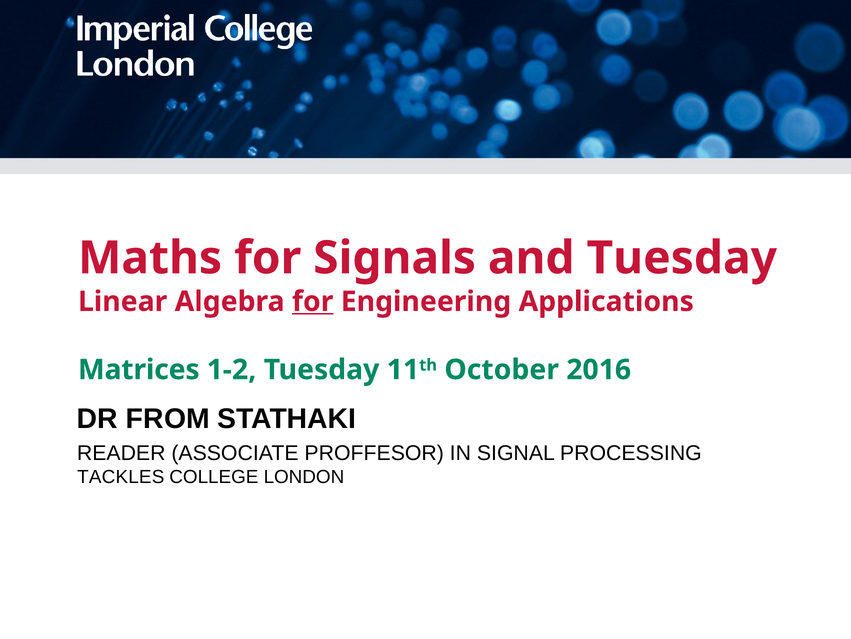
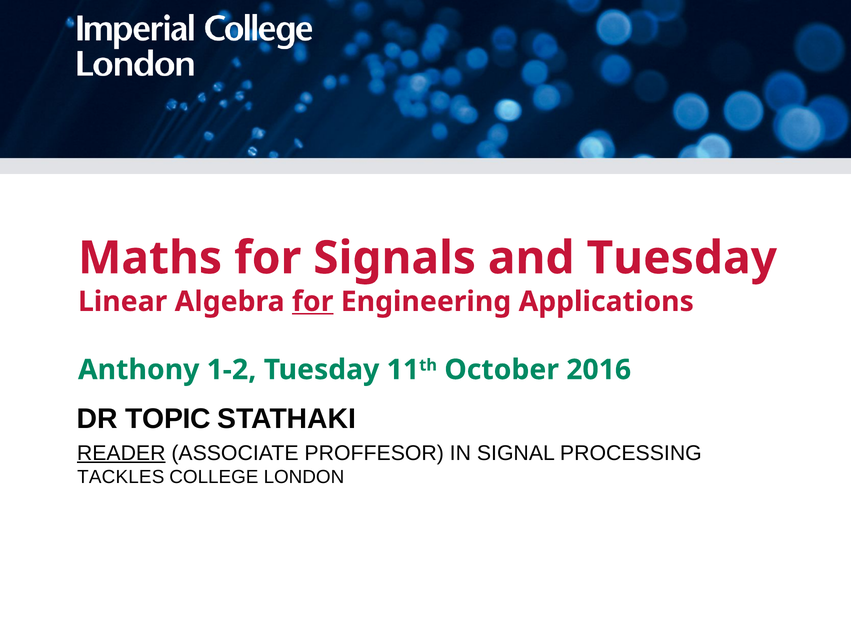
Matrices: Matrices -> Anthony
FROM: FROM -> TOPIC
READER underline: none -> present
